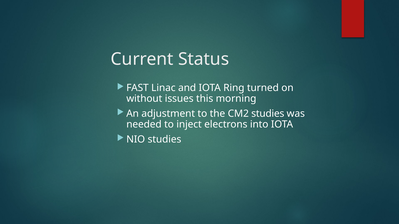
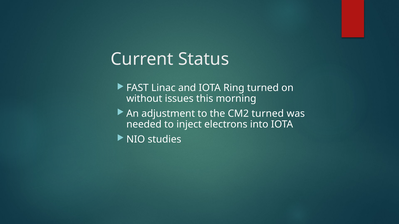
CM2 studies: studies -> turned
